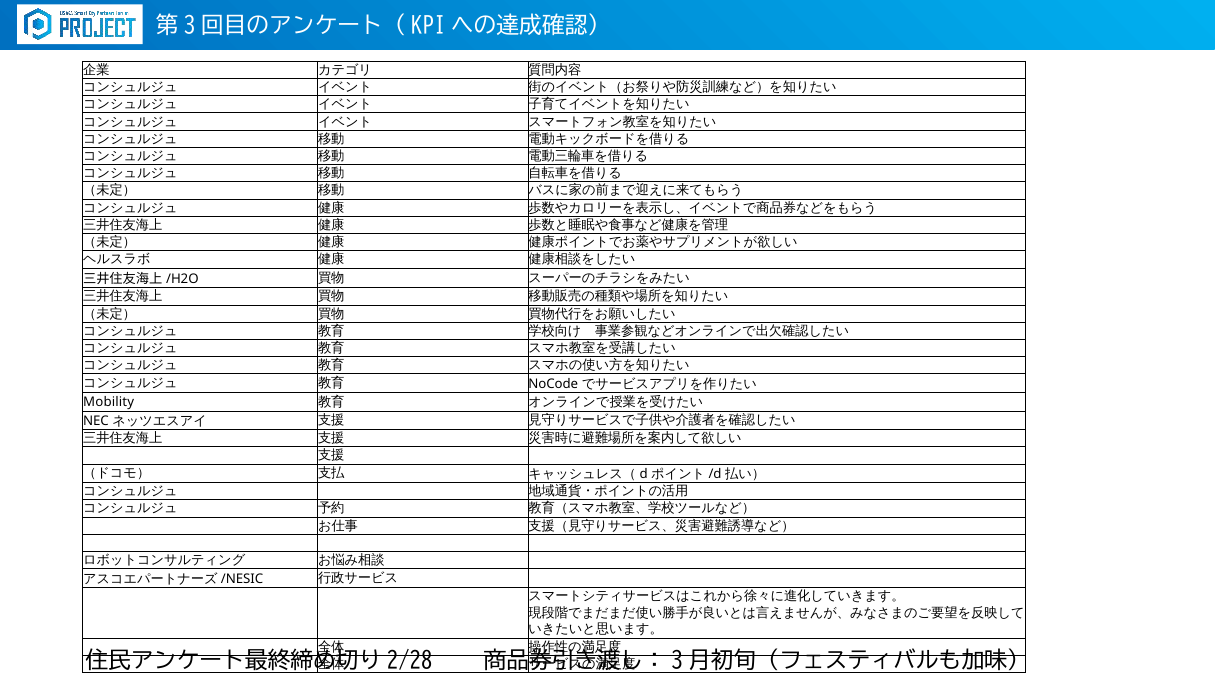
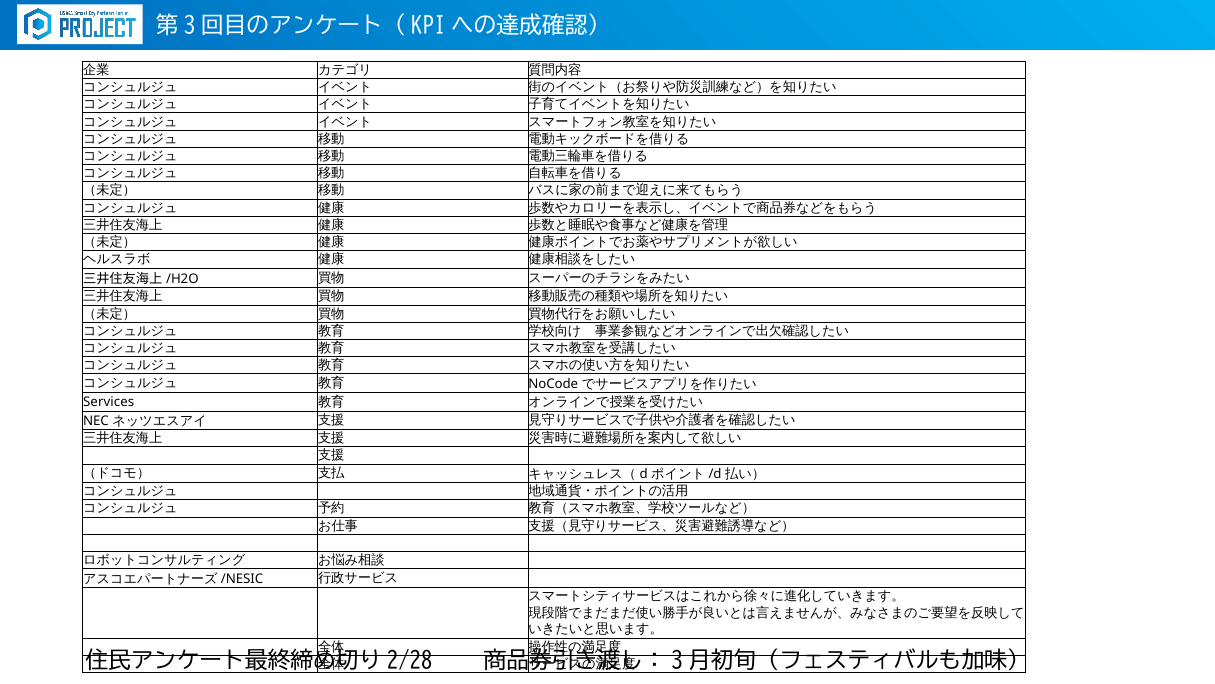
Mobility: Mobility -> Services
